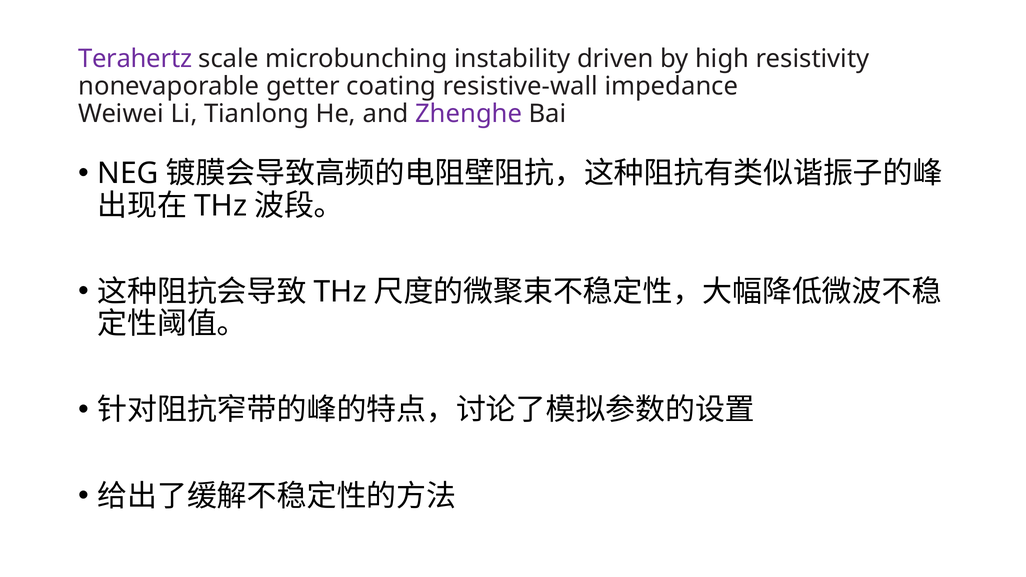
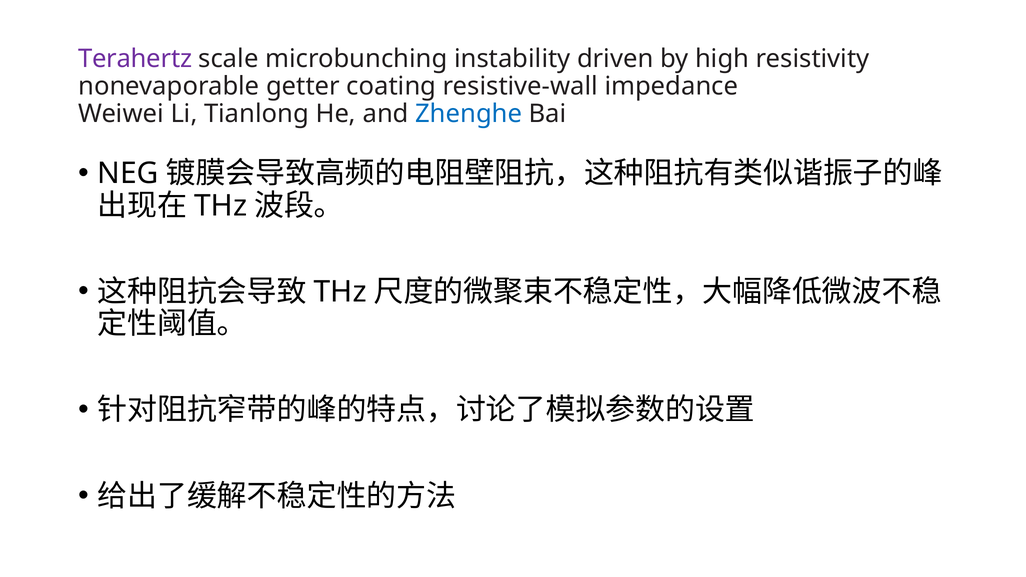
Zhenghe colour: purple -> blue
